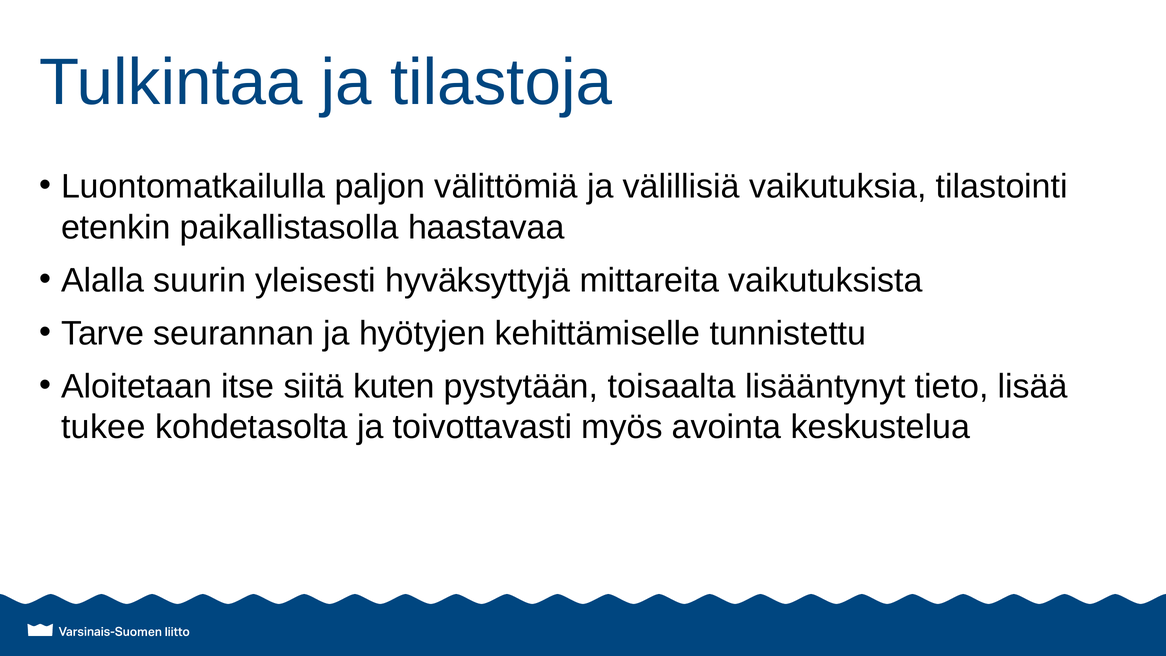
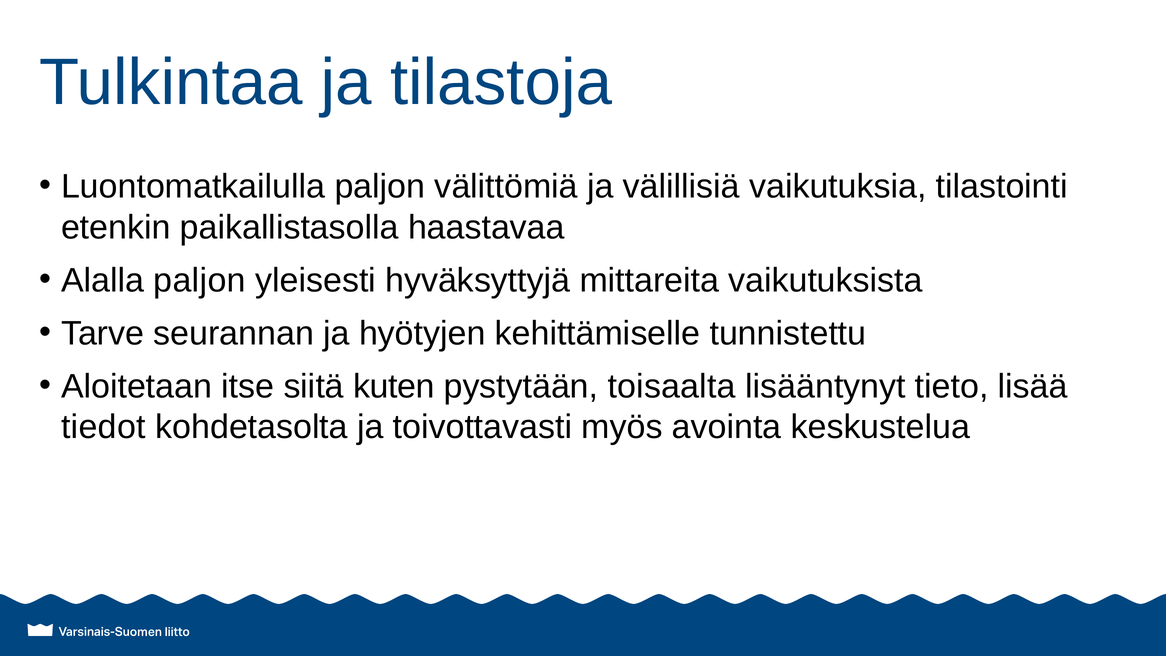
Alalla suurin: suurin -> paljon
tukee: tukee -> tiedot
